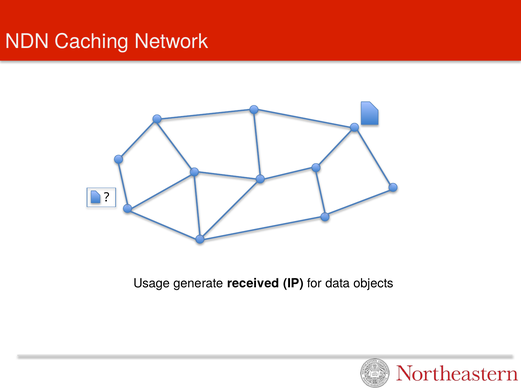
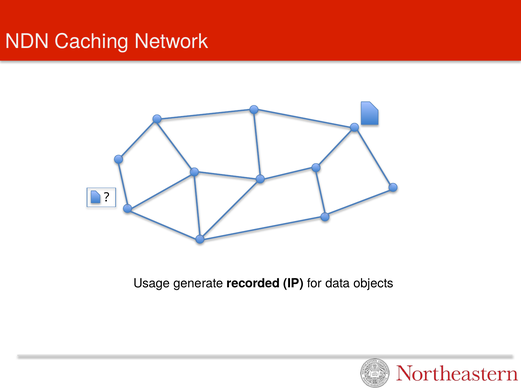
received: received -> recorded
